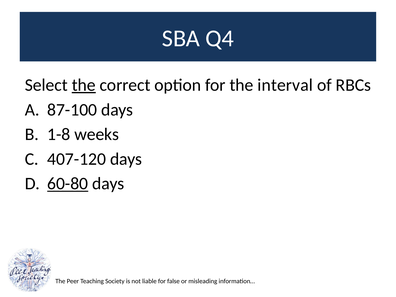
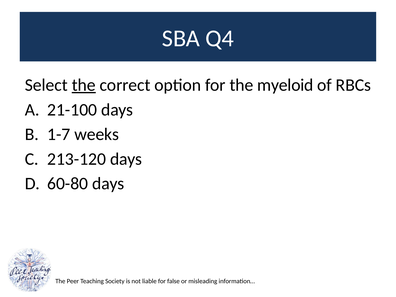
interval: interval -> myeloid
87-100: 87-100 -> 21-100
1-8: 1-8 -> 1-7
407-120: 407-120 -> 213-120
60-80 underline: present -> none
